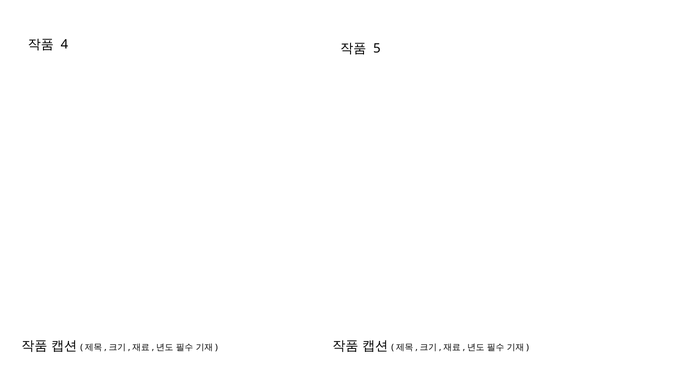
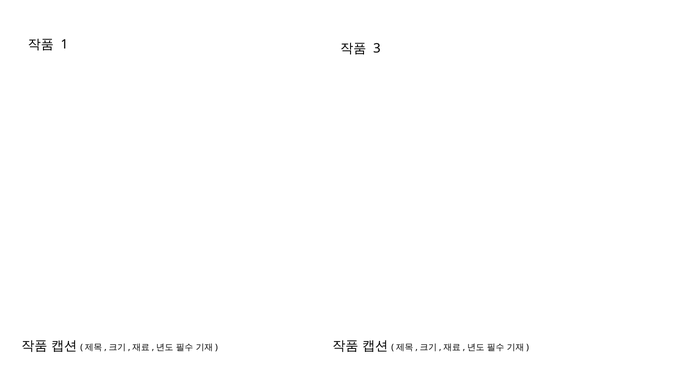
4: 4 -> 1
5: 5 -> 3
